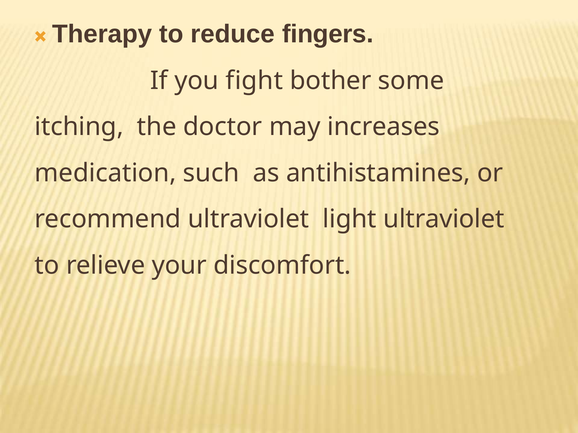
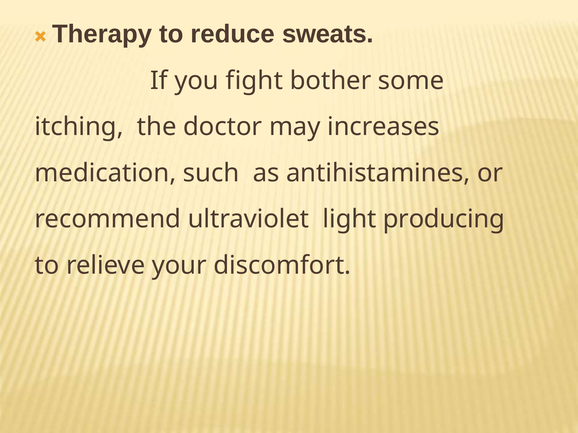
fingers: fingers -> sweats
light ultraviolet: ultraviolet -> producing
